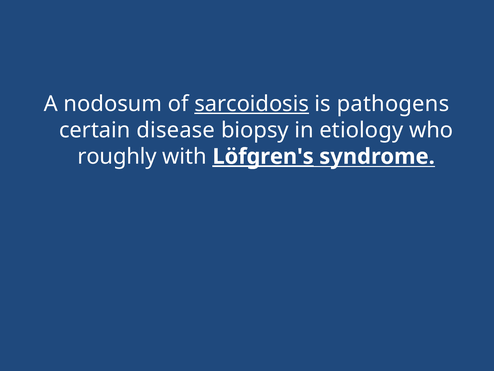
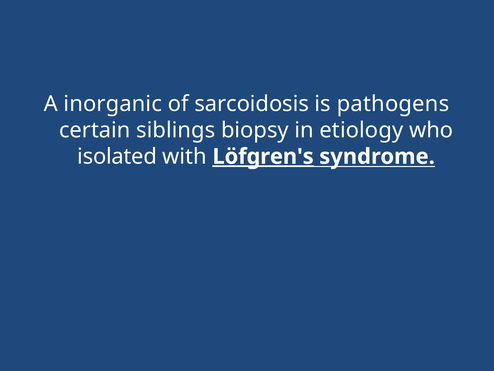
nodosum: nodosum -> inorganic
sarcoidosis underline: present -> none
disease: disease -> siblings
roughly: roughly -> isolated
